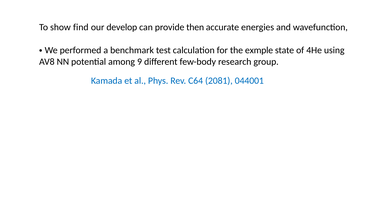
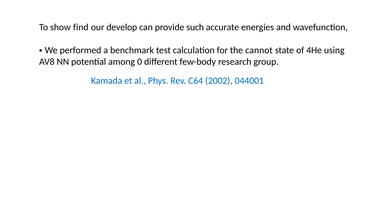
then: then -> such
exmple: exmple -> cannot
9: 9 -> 0
2081: 2081 -> 2002
